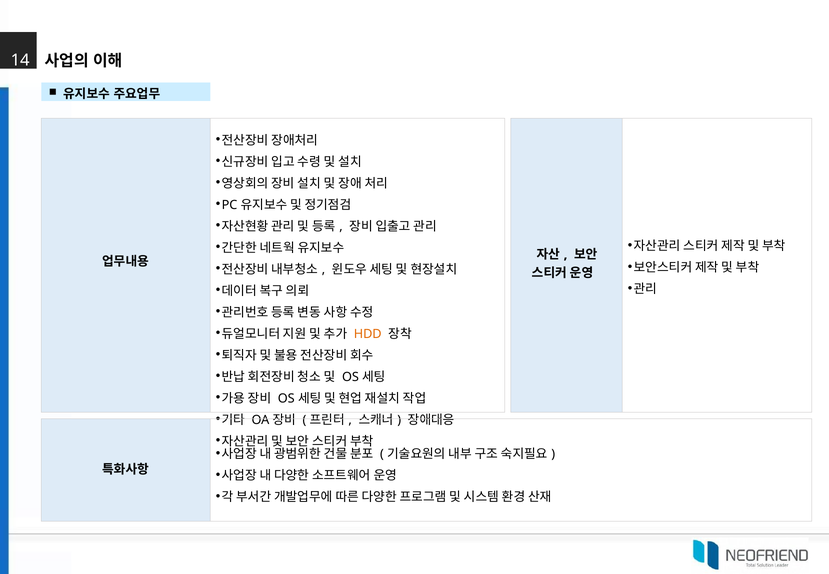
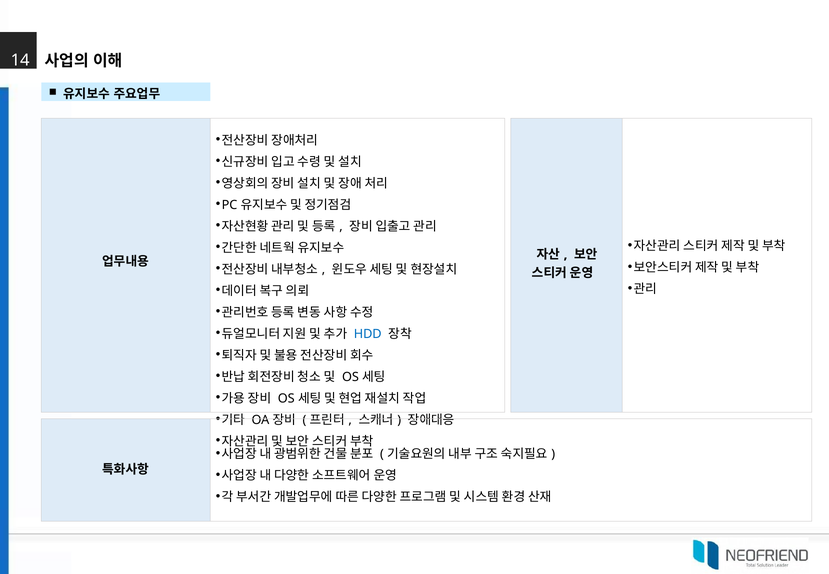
HDD colour: orange -> blue
